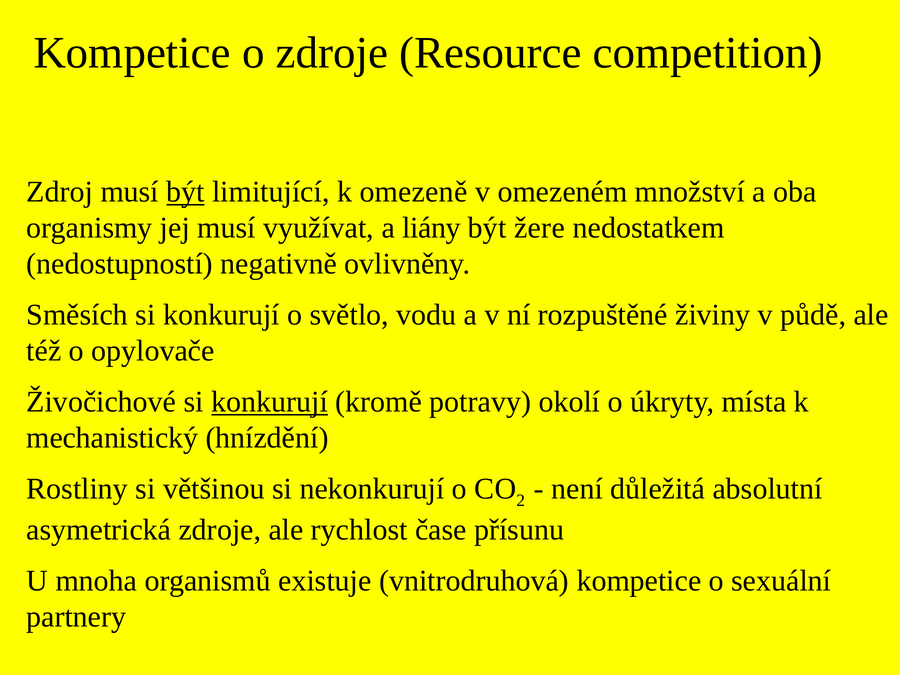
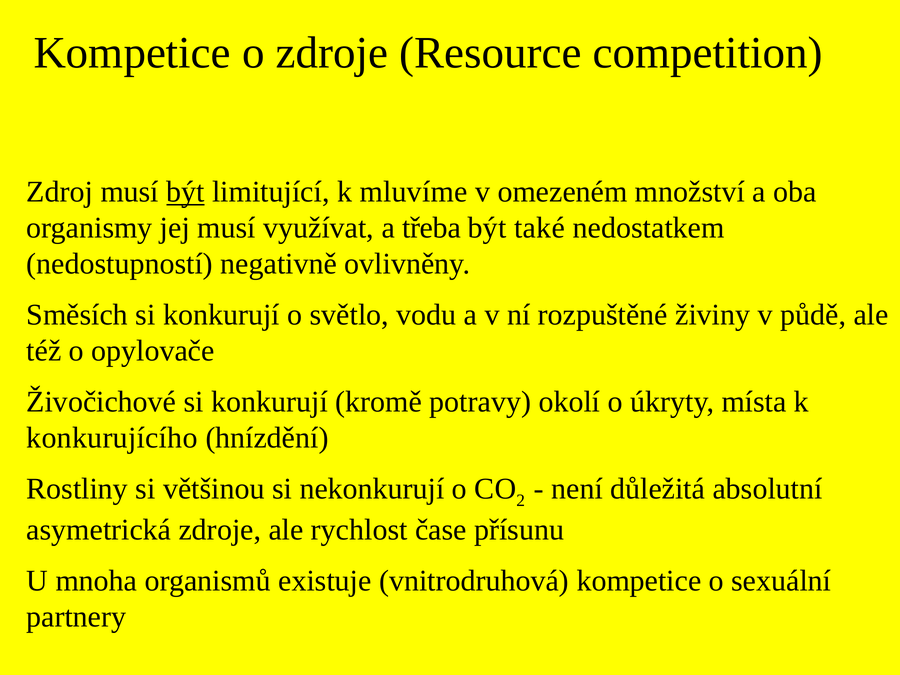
omezeně: omezeně -> mluvíme
liány: liány -> třeba
žere: žere -> také
konkurují at (270, 402) underline: present -> none
mechanistický: mechanistický -> konkurujícího
